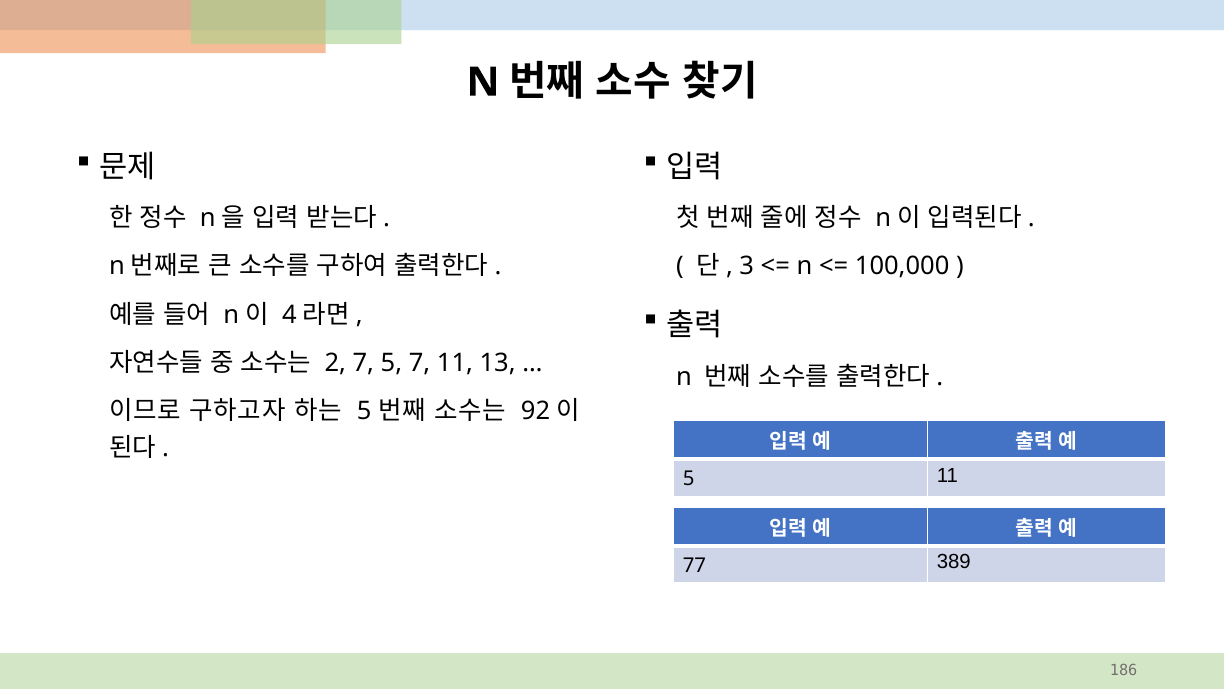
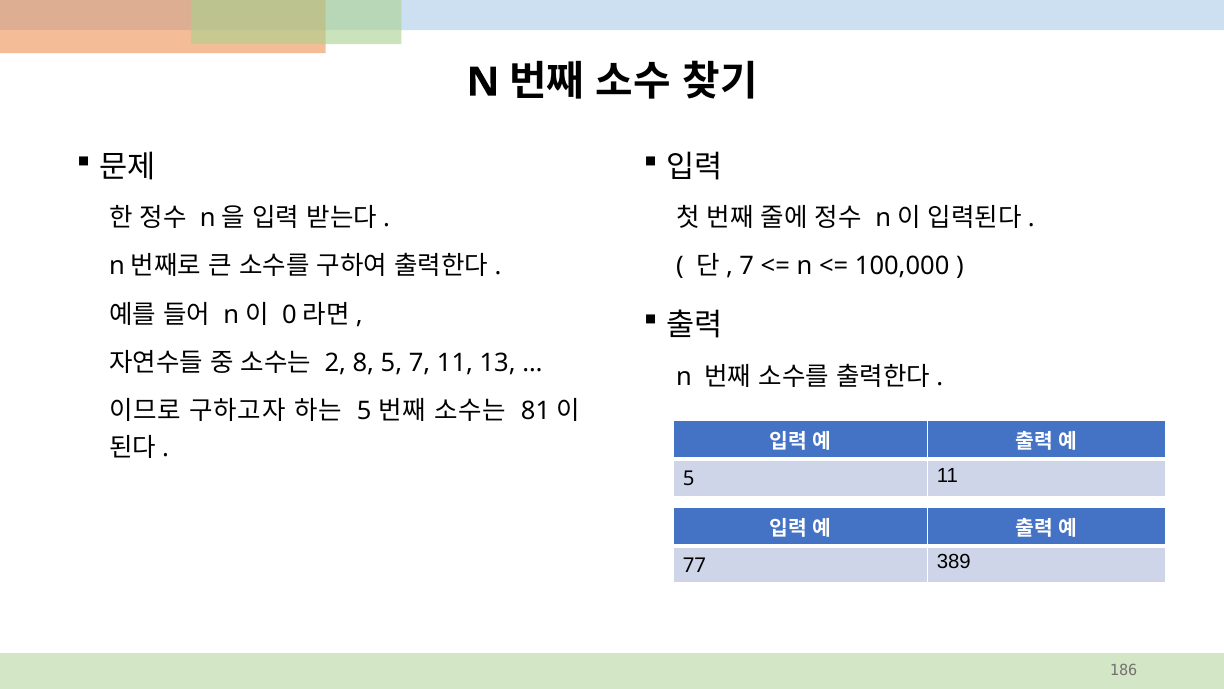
3 at (747, 266): 3 -> 7
4: 4 -> 0
2 7: 7 -> 8
92: 92 -> 81
